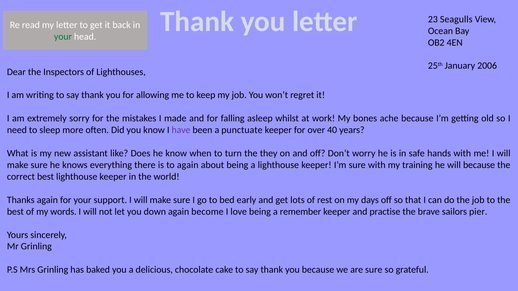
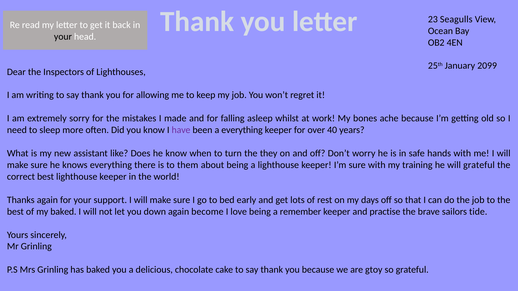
your at (63, 37) colour: green -> black
2006: 2006 -> 2099
a punctuate: punctuate -> everything
to again: again -> them
will because: because -> grateful
my words: words -> baked
pier: pier -> tide
are sure: sure -> gtoy
